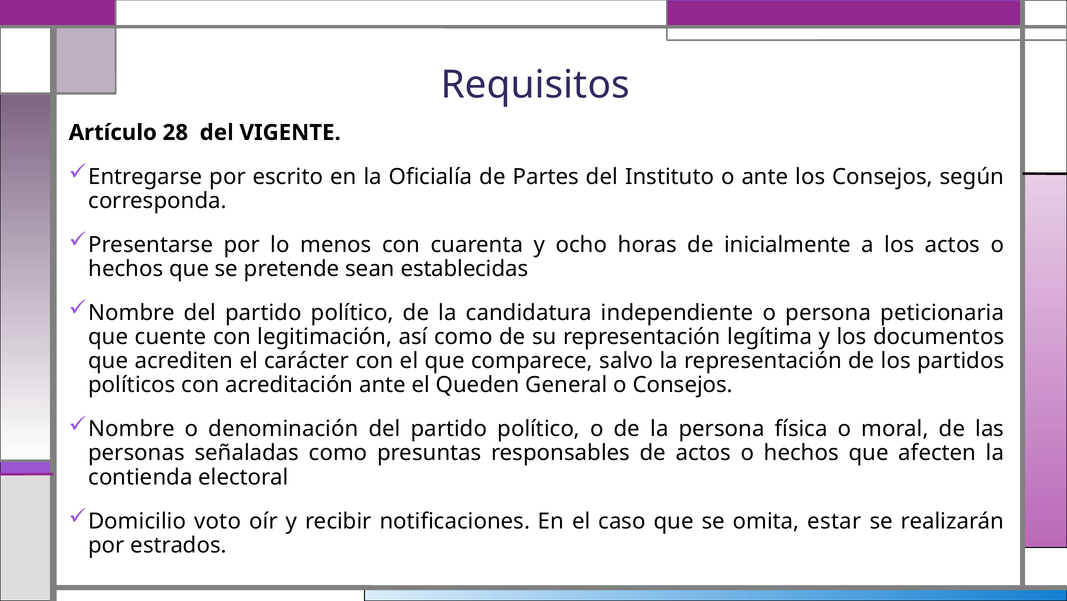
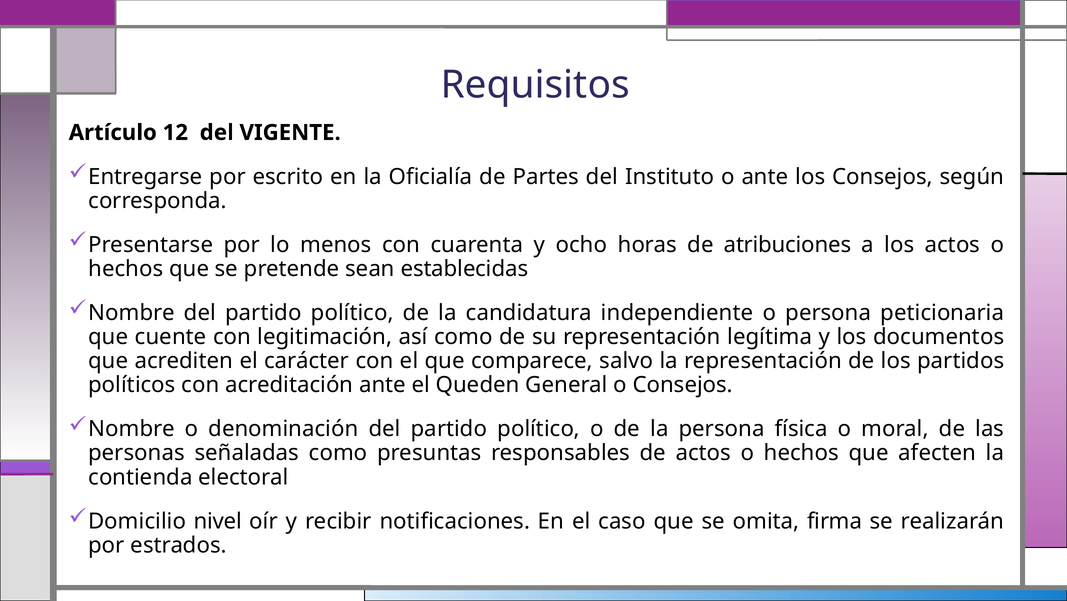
28: 28 -> 12
inicialmente: inicialmente -> atribuciones
voto: voto -> nivel
estar: estar -> firma
